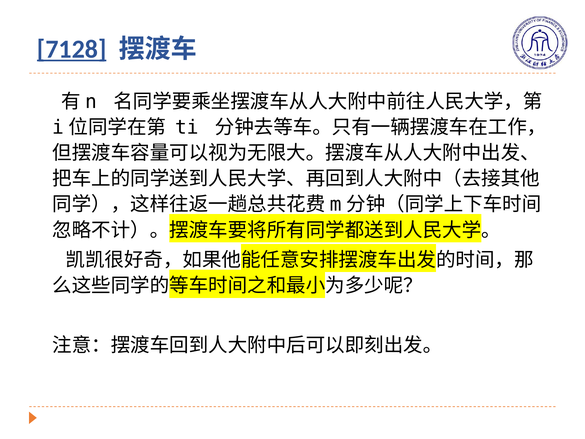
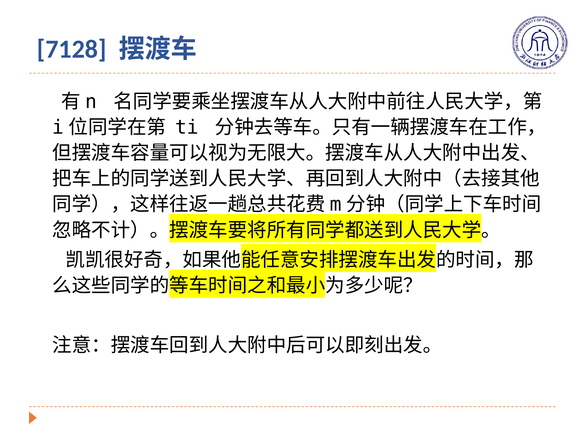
7128 underline: present -> none
